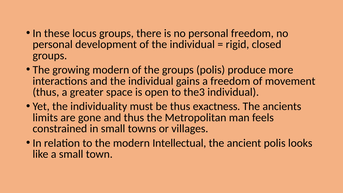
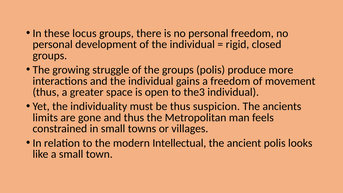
growing modern: modern -> struggle
exactness: exactness -> suspicion
